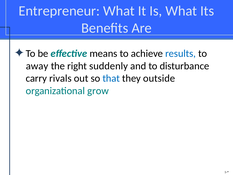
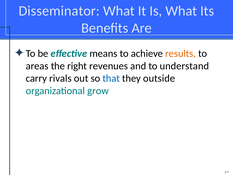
Entrepreneur: Entrepreneur -> Disseminator
results colour: blue -> orange
away: away -> areas
suddenly: suddenly -> revenues
disturbance: disturbance -> understand
